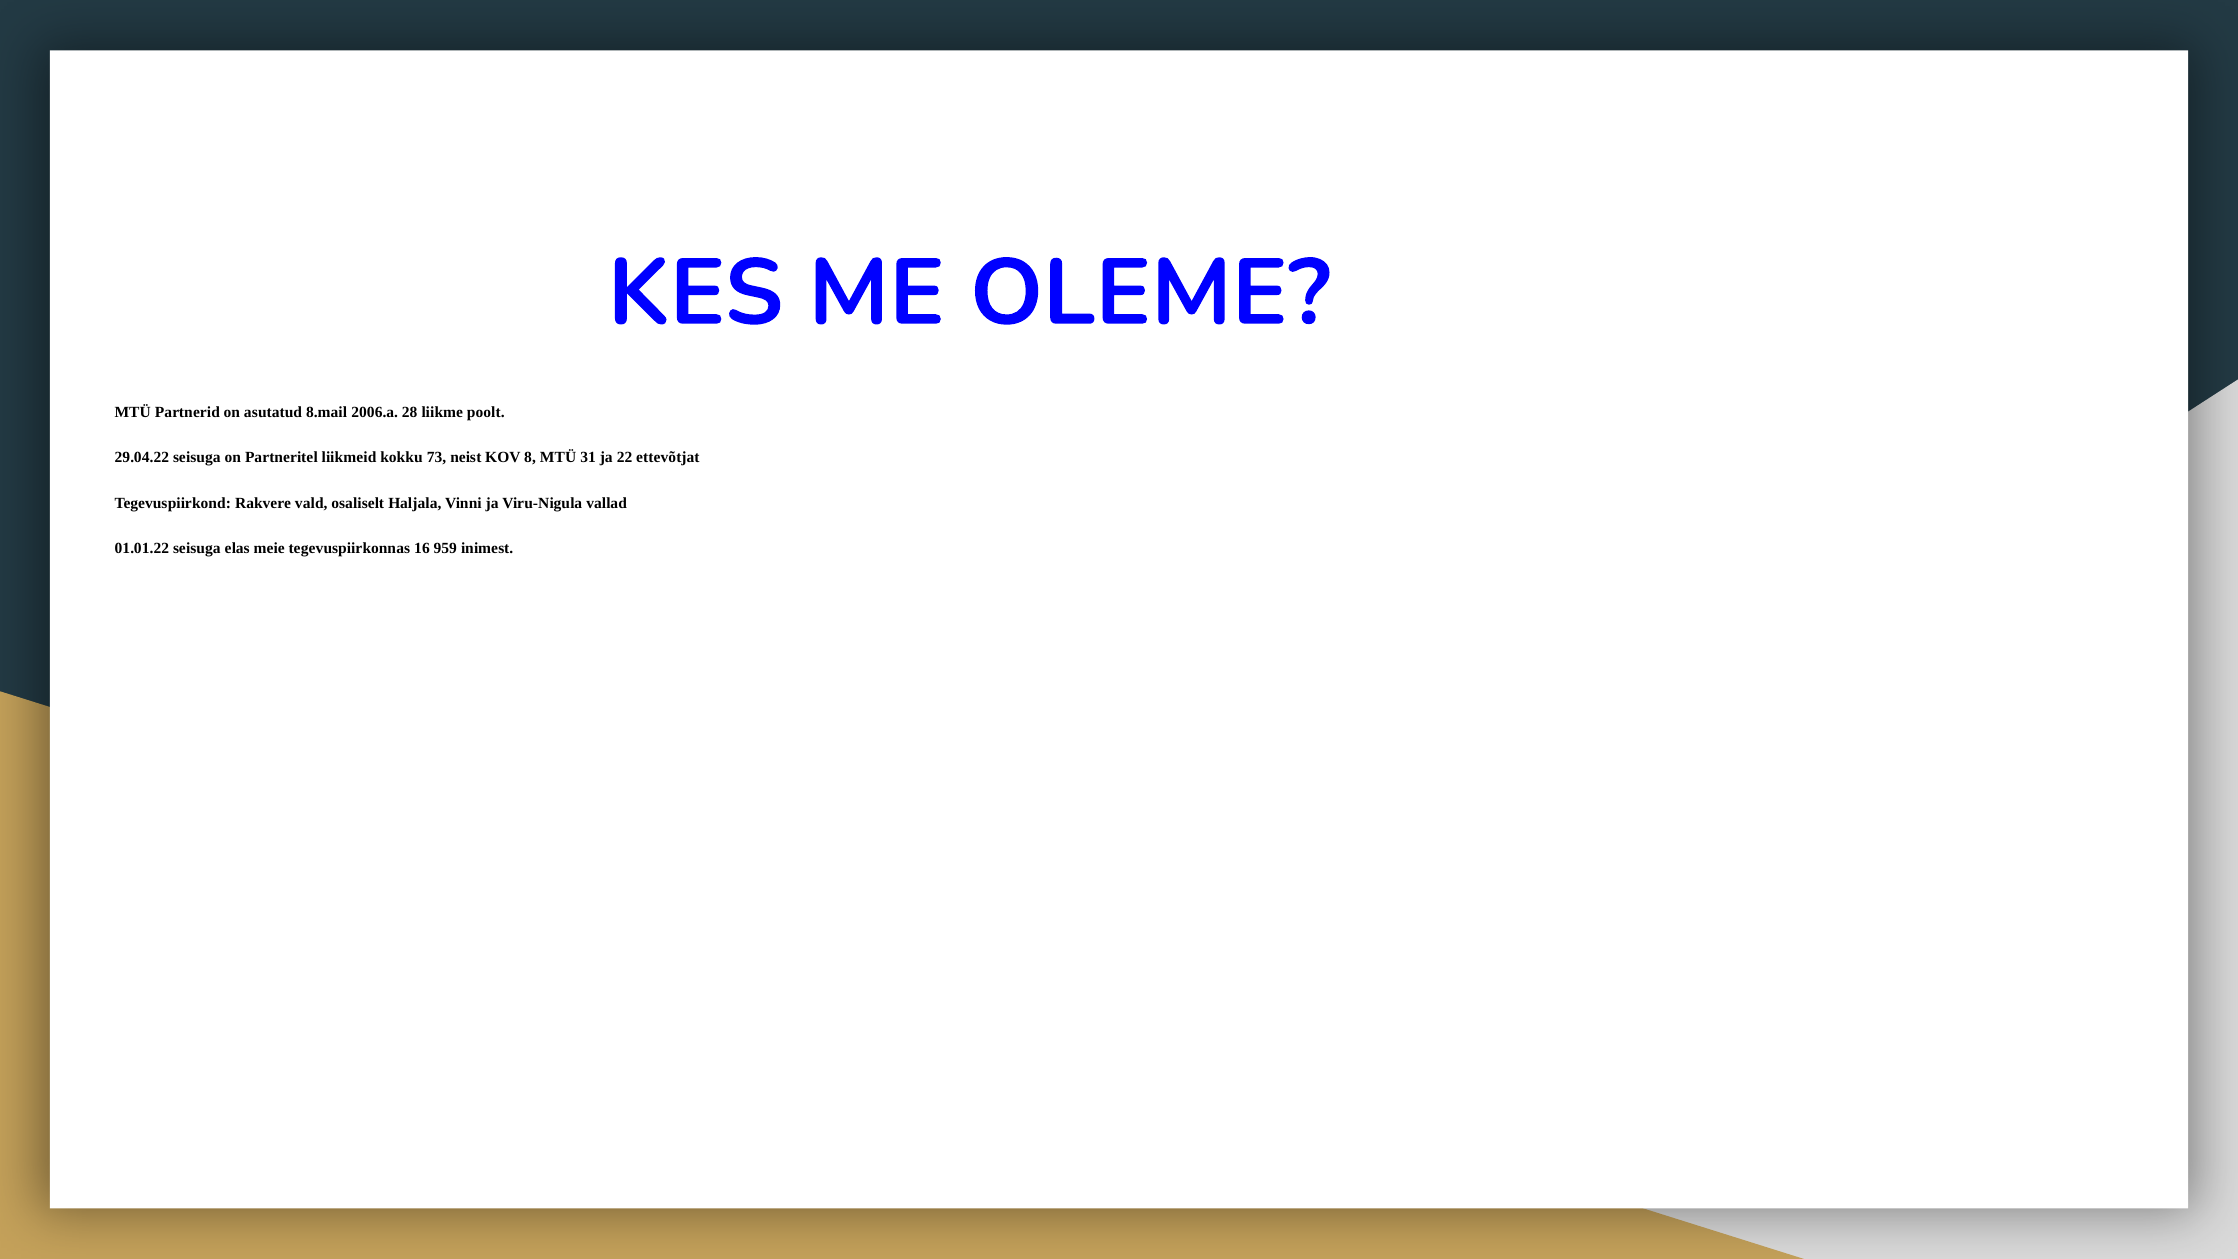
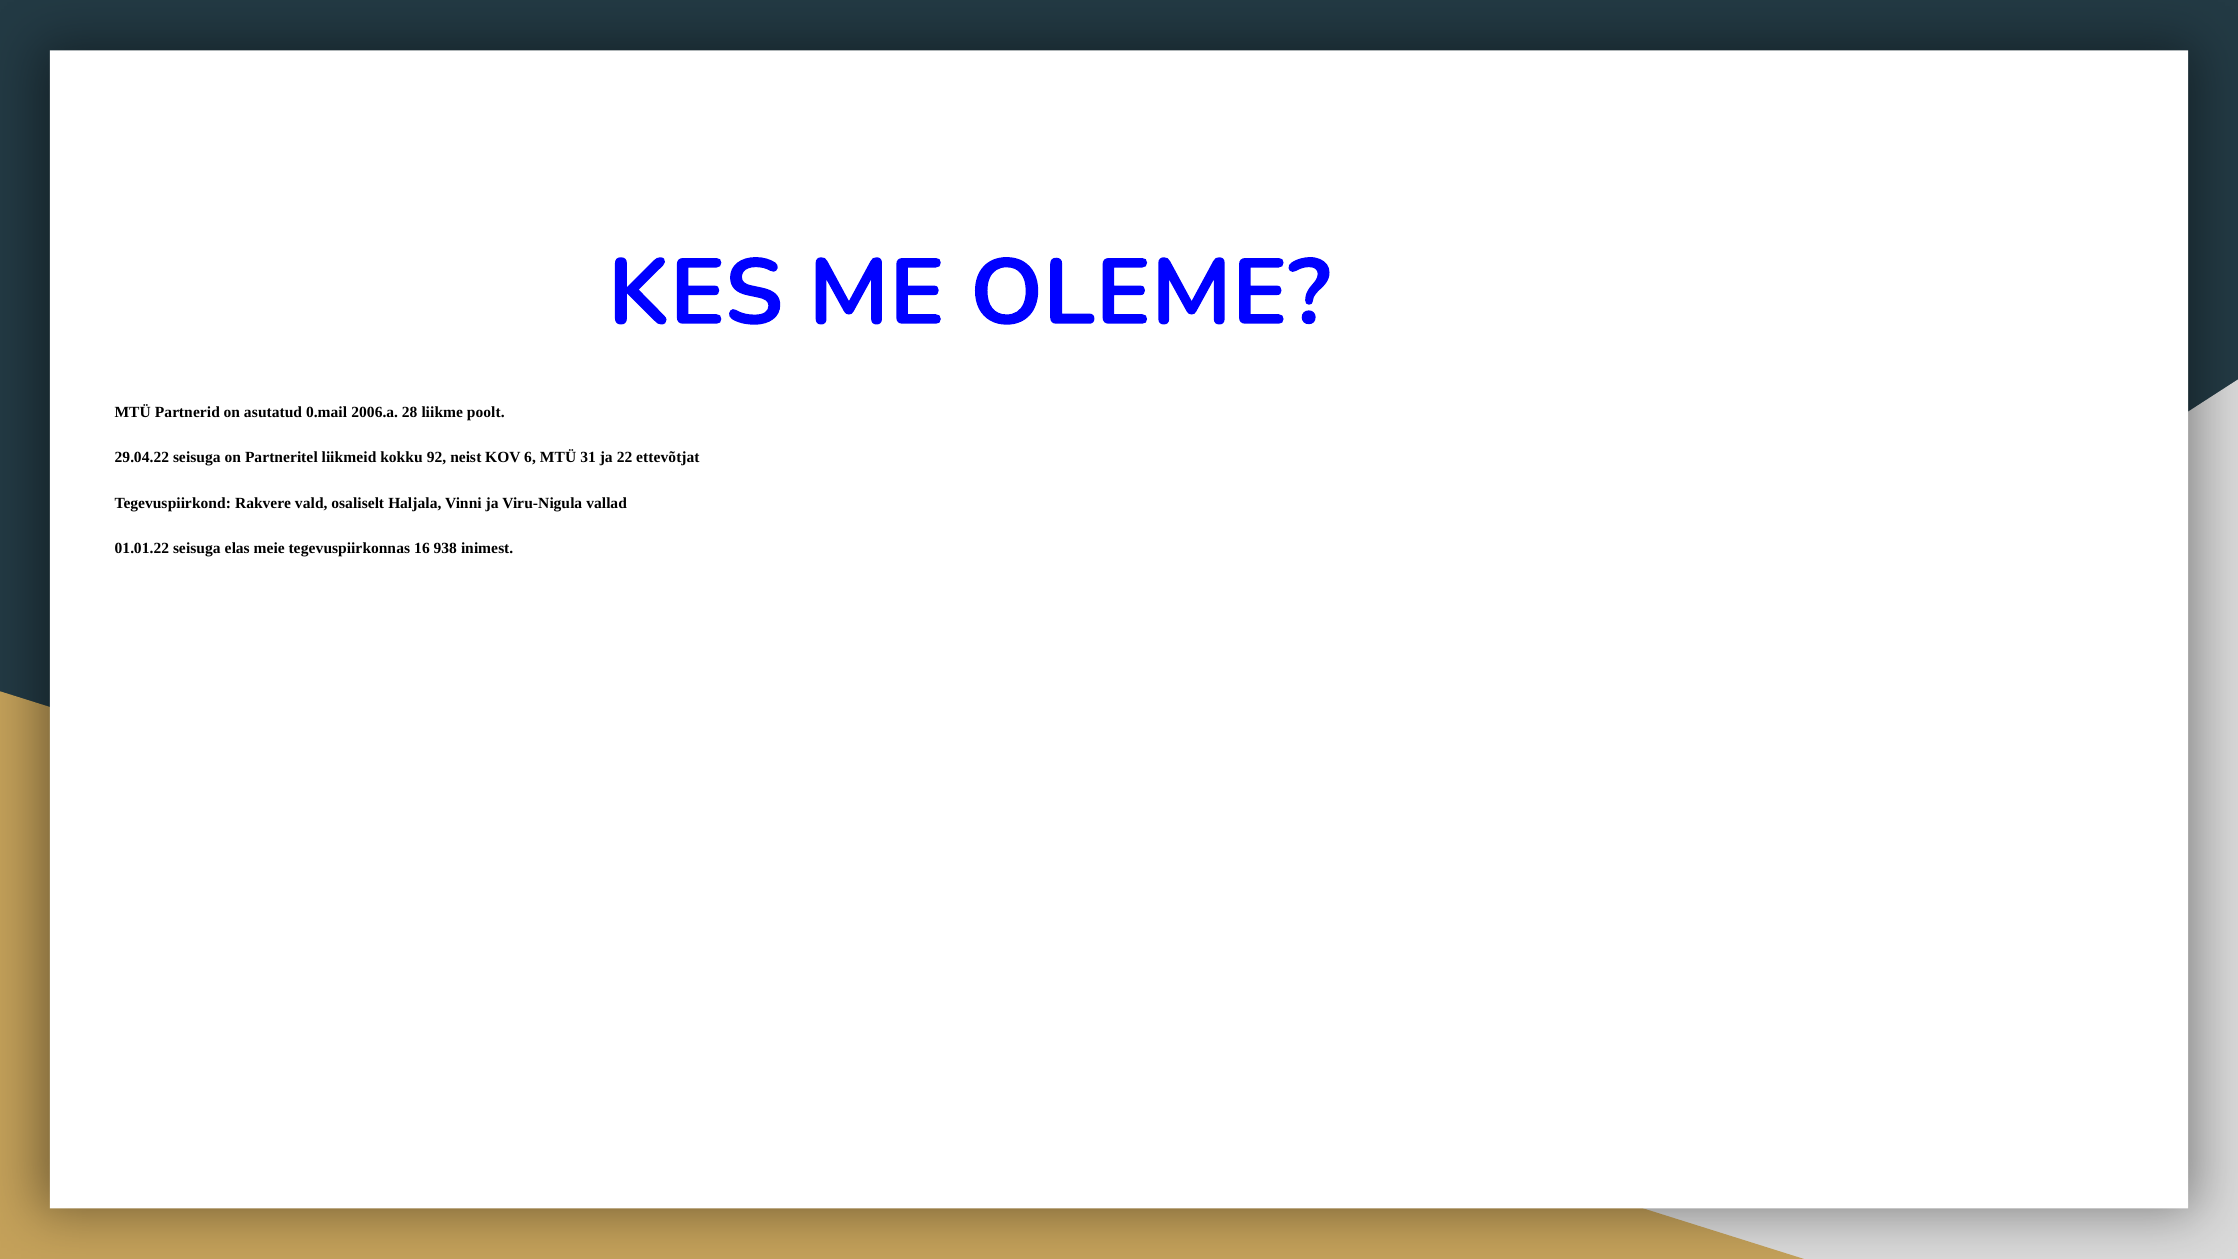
8.mail: 8.mail -> 0.mail
73: 73 -> 92
8: 8 -> 6
959: 959 -> 938
